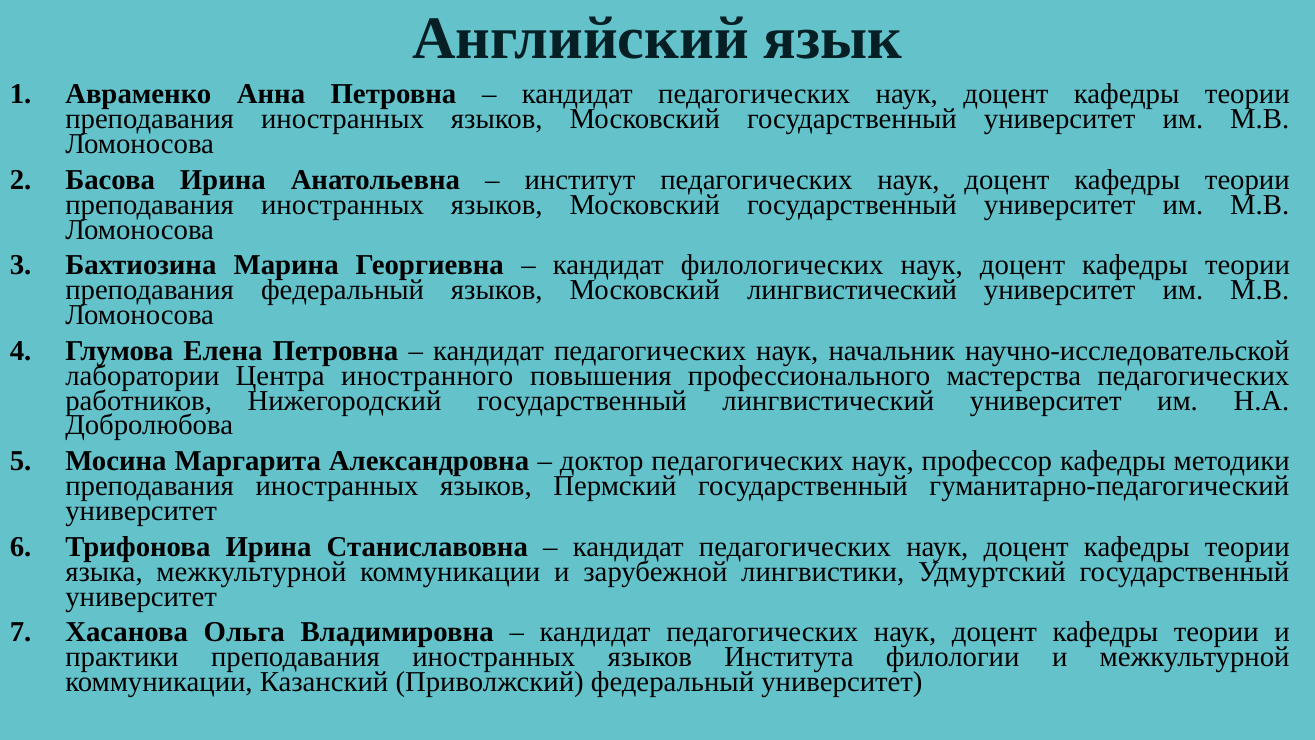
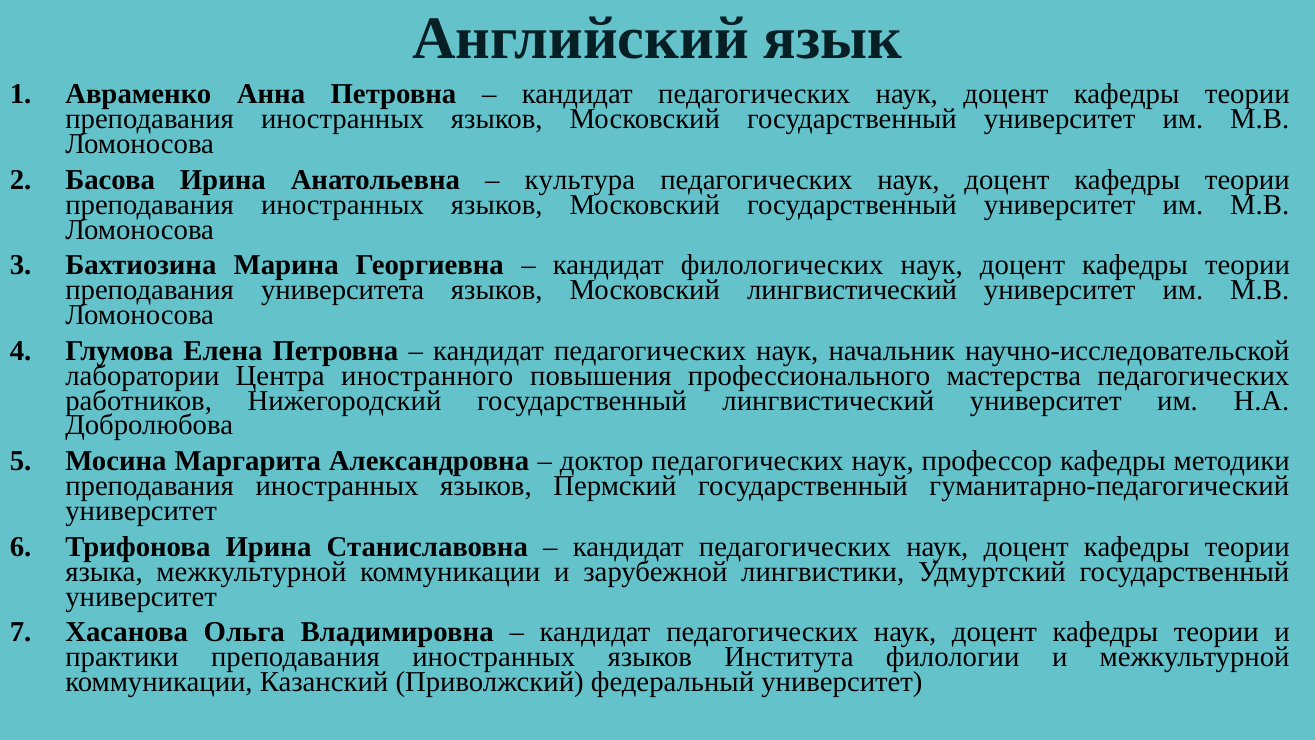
институт: институт -> культура
преподавания федеральный: федеральный -> университета
